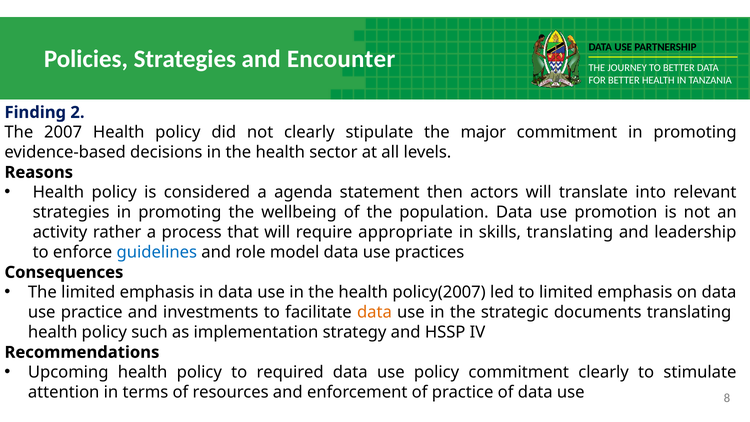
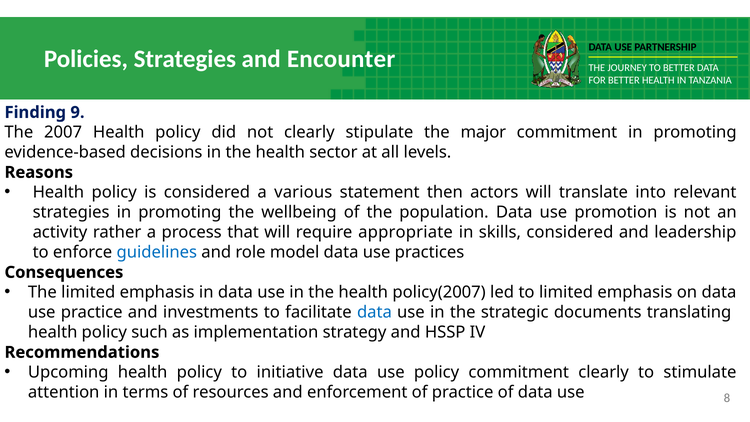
2: 2 -> 9
agenda: agenda -> various
skills translating: translating -> considered
data at (374, 312) colour: orange -> blue
required: required -> initiative
